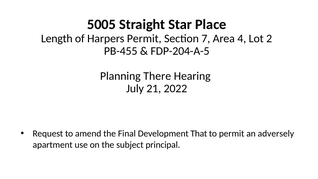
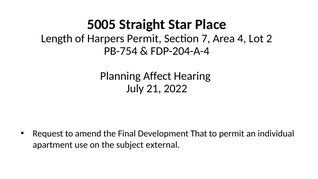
PB-455: PB-455 -> PB-754
FDP-204-A-5: FDP-204-A-5 -> FDP-204-A-4
There: There -> Affect
adversely: adversely -> individual
principal: principal -> external
